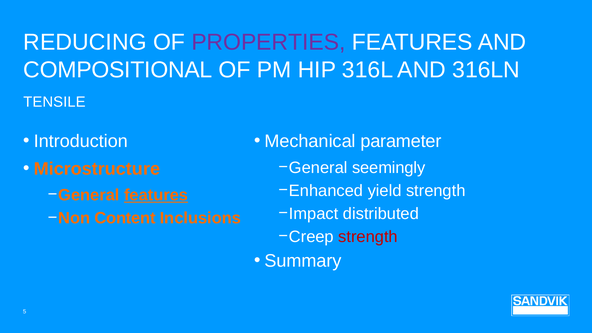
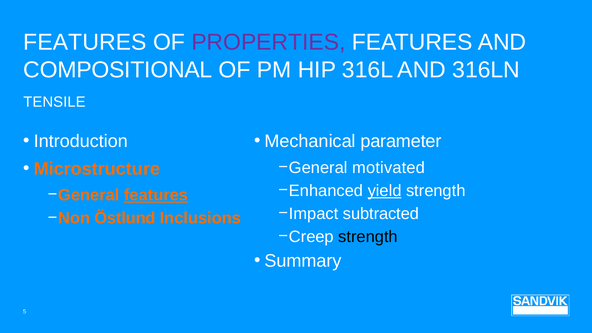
REDUCING at (85, 42): REDUCING -> FEATURES
seemingly: seemingly -> motivated
yield underline: none -> present
distributed: distributed -> subtracted
Content: Content -> Östlund
strength at (368, 237) colour: red -> black
